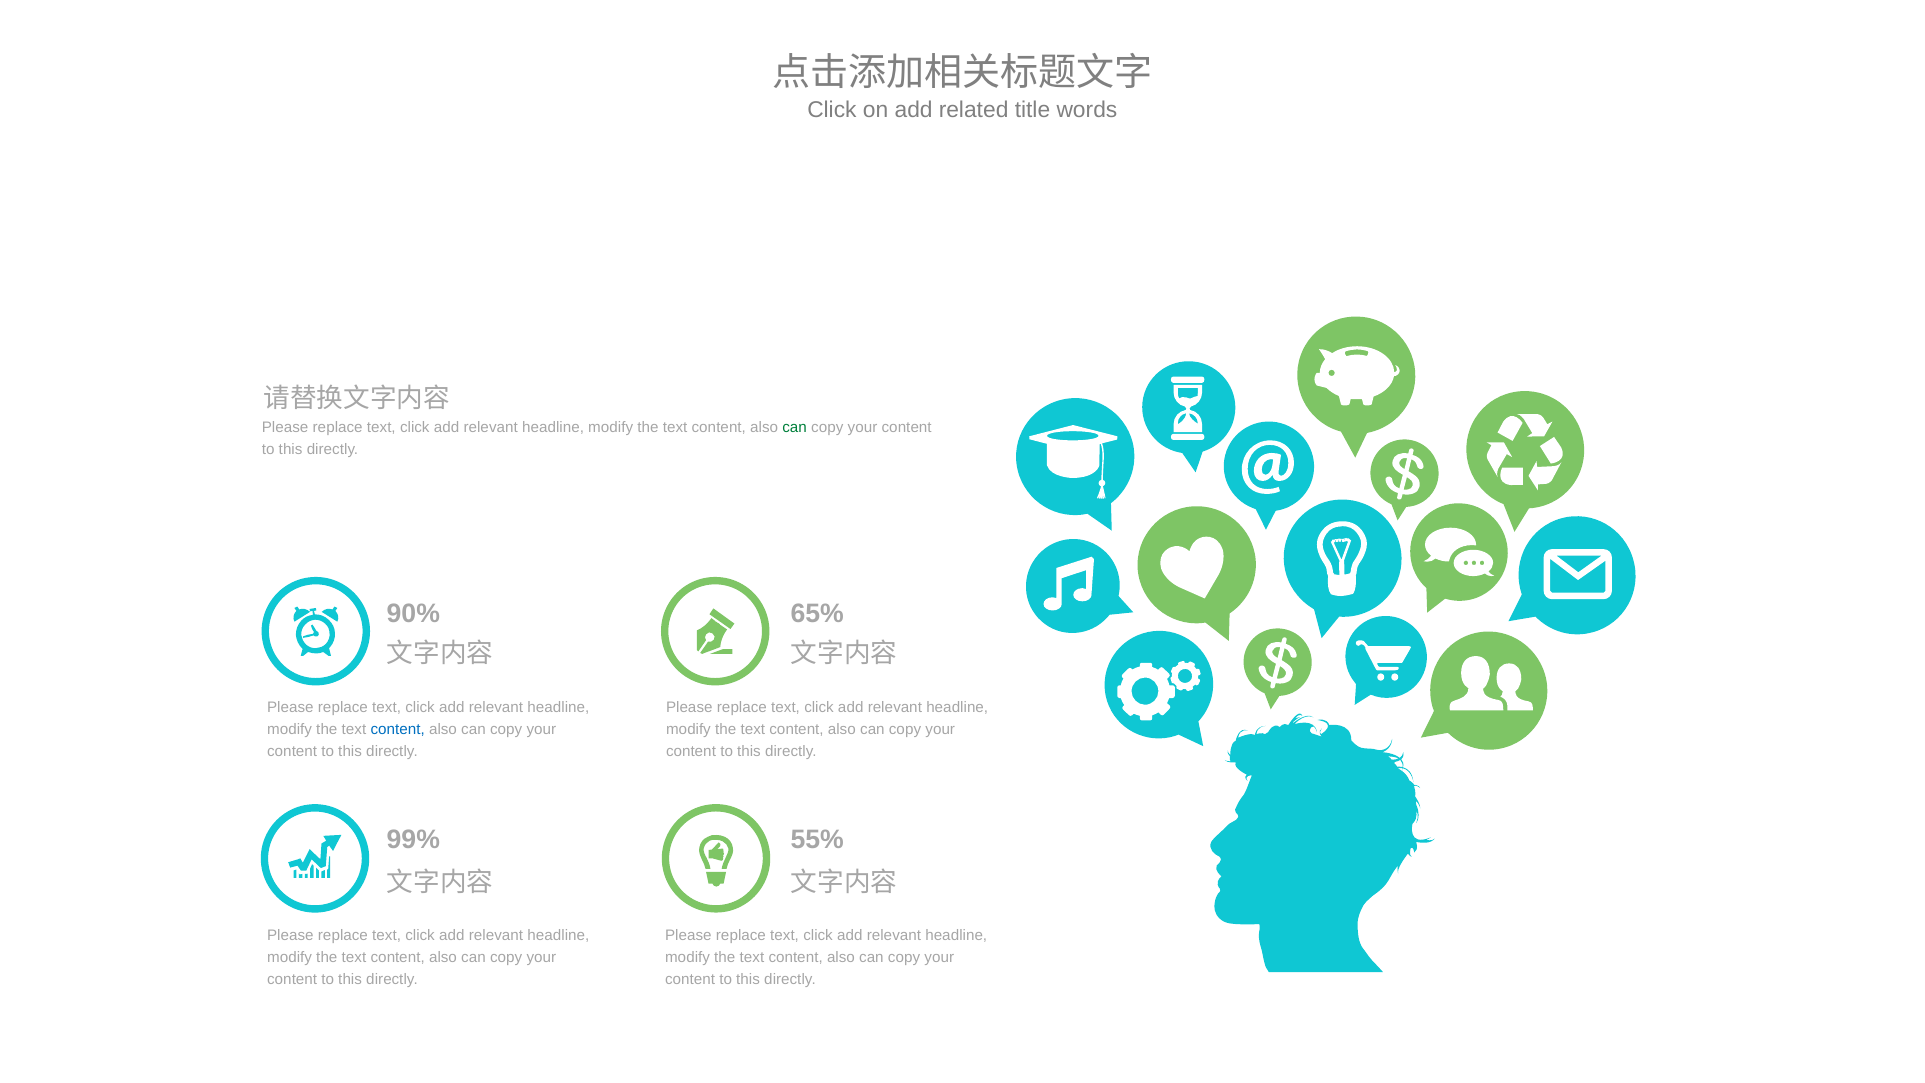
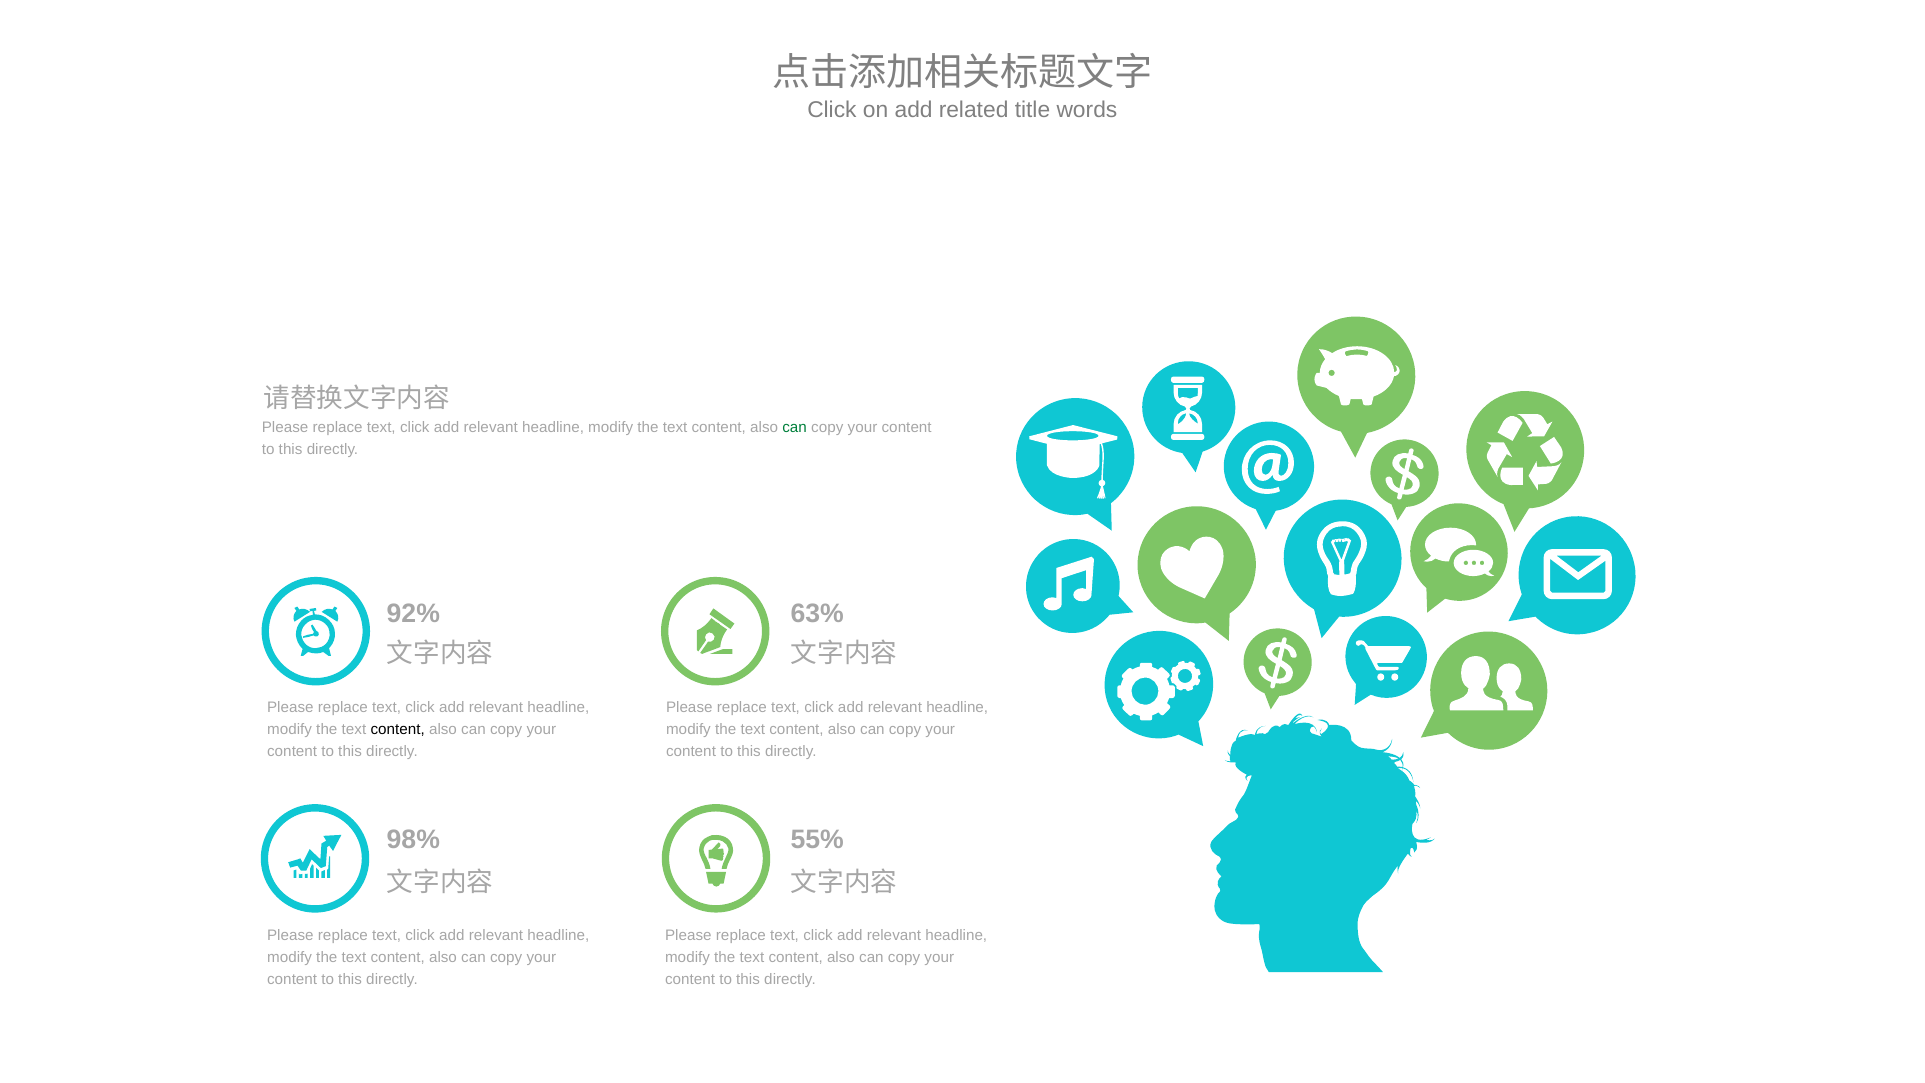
90%: 90% -> 92%
65%: 65% -> 63%
content at (398, 729) colour: blue -> black
99%: 99% -> 98%
